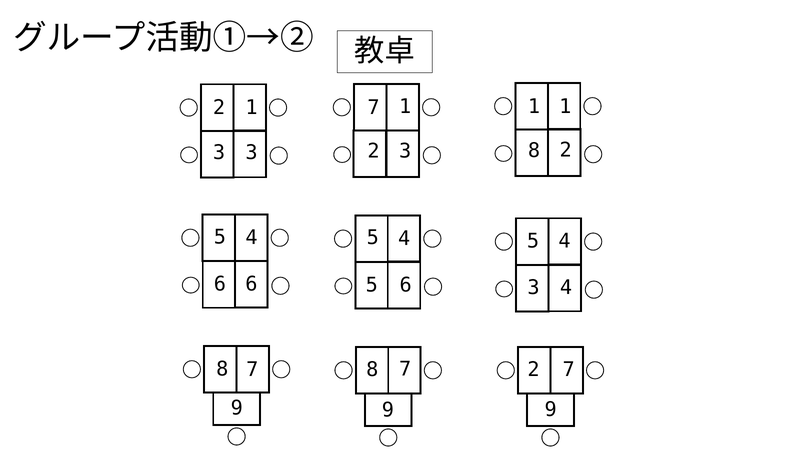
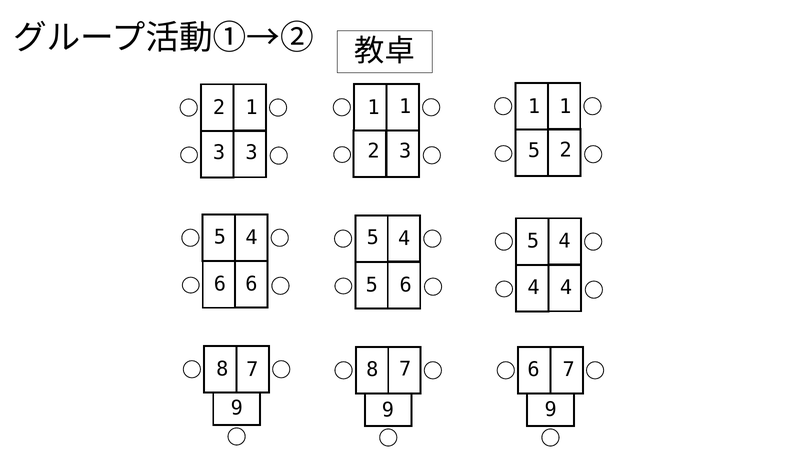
2 7: 7 -> 1
8 at (534, 151): 8 -> 5
5 3: 3 -> 4
2 at (534, 370): 2 -> 6
